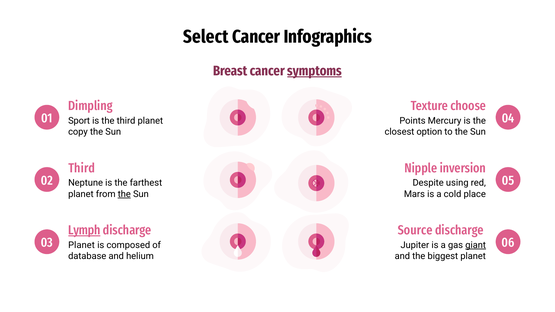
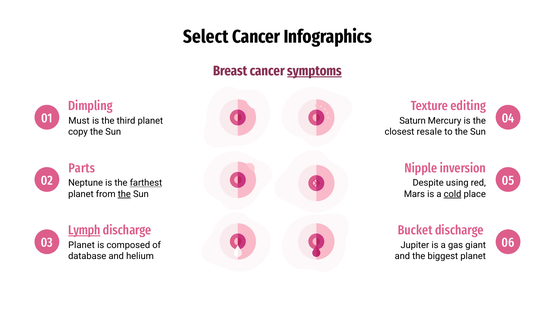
choose: choose -> editing
Sport: Sport -> Must
Points: Points -> Saturn
option: option -> resale
Third at (82, 168): Third -> Parts
farthest underline: none -> present
cold underline: none -> present
Source: Source -> Bucket
giant underline: present -> none
